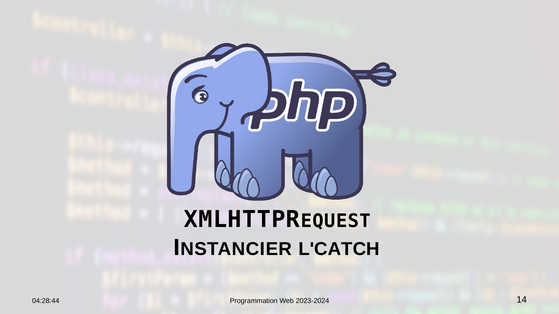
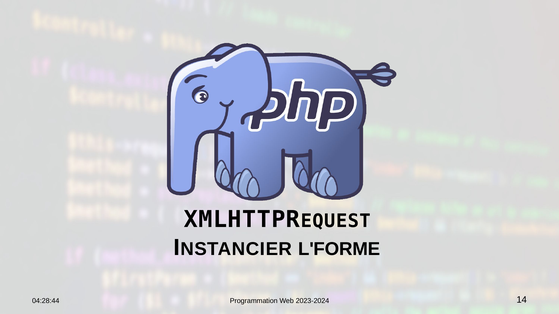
L'CATCH: L'CATCH -> L'FORME
